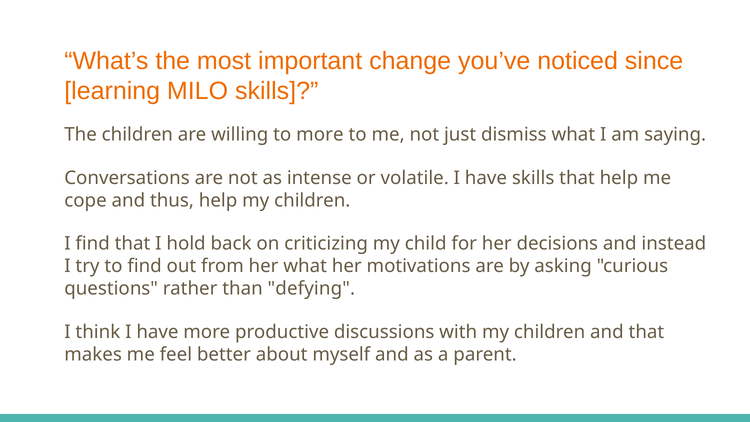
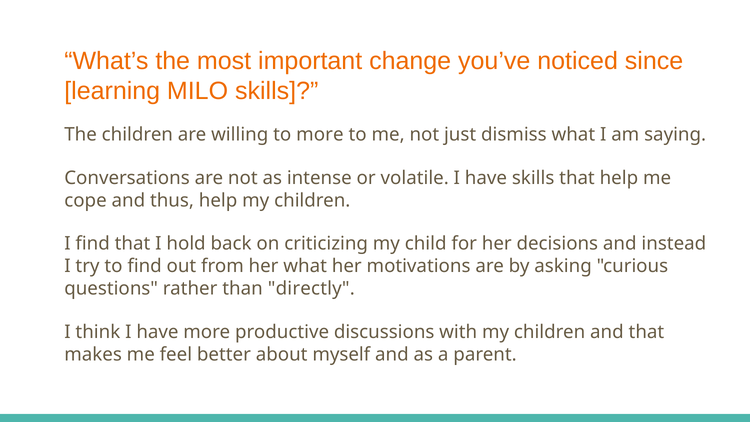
defying: defying -> directly
